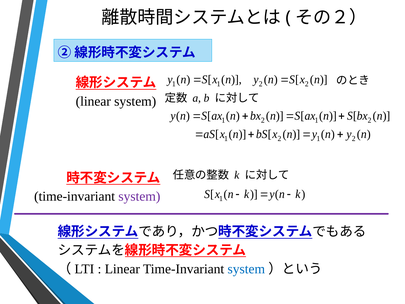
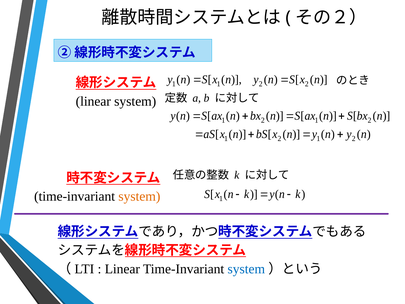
system at (139, 196) colour: purple -> orange
